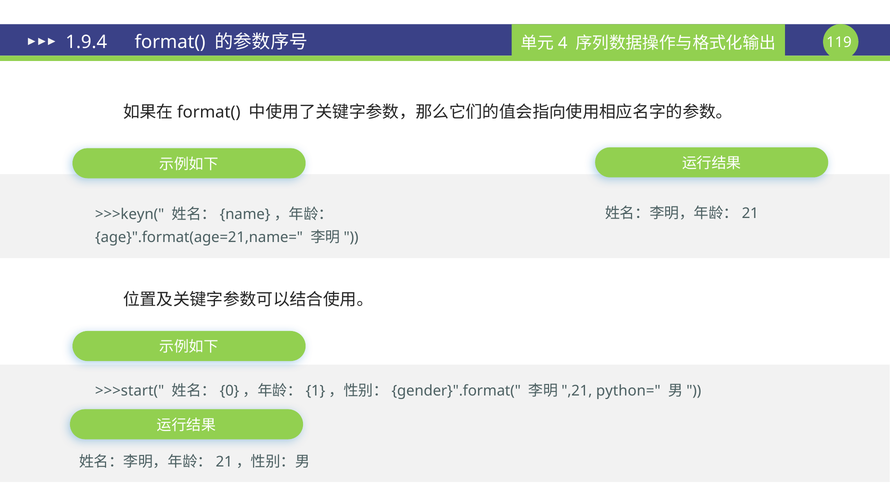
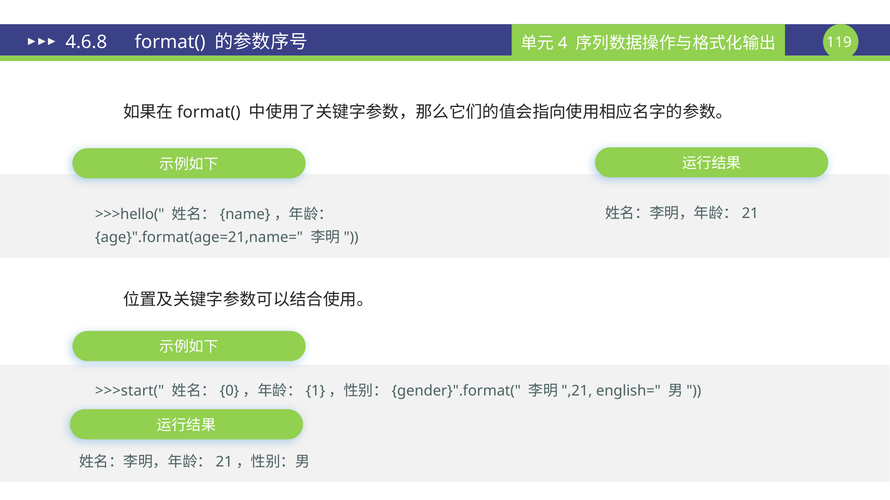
1.9.4: 1.9.4 -> 4.6.8
>>>keyn(: >>>keyn( -> >>>hello(
python=: python= -> english=
